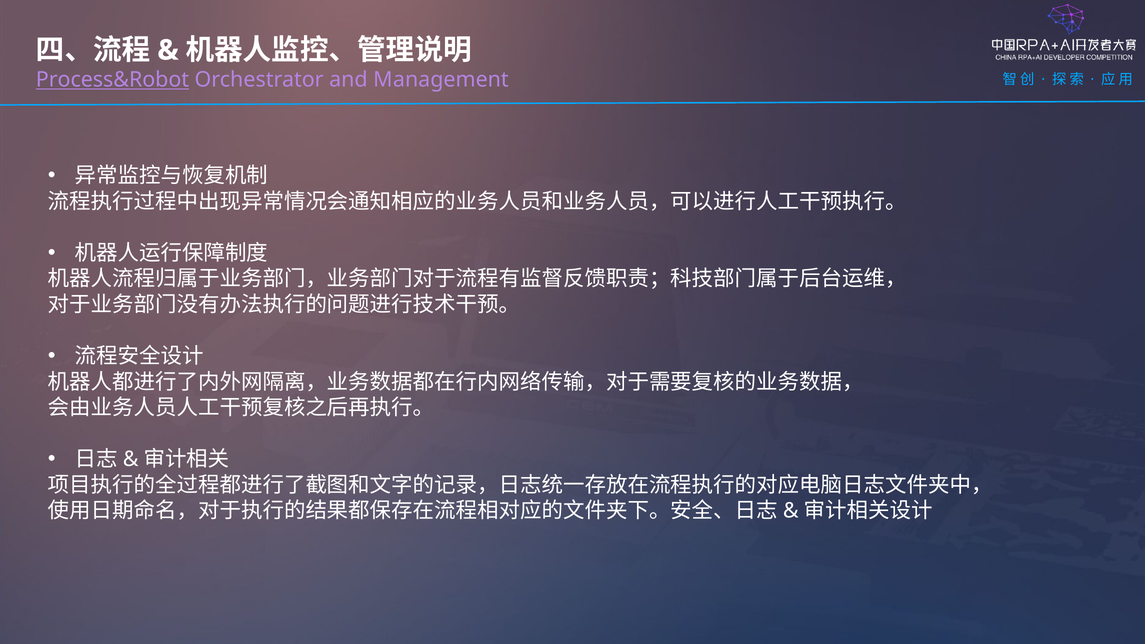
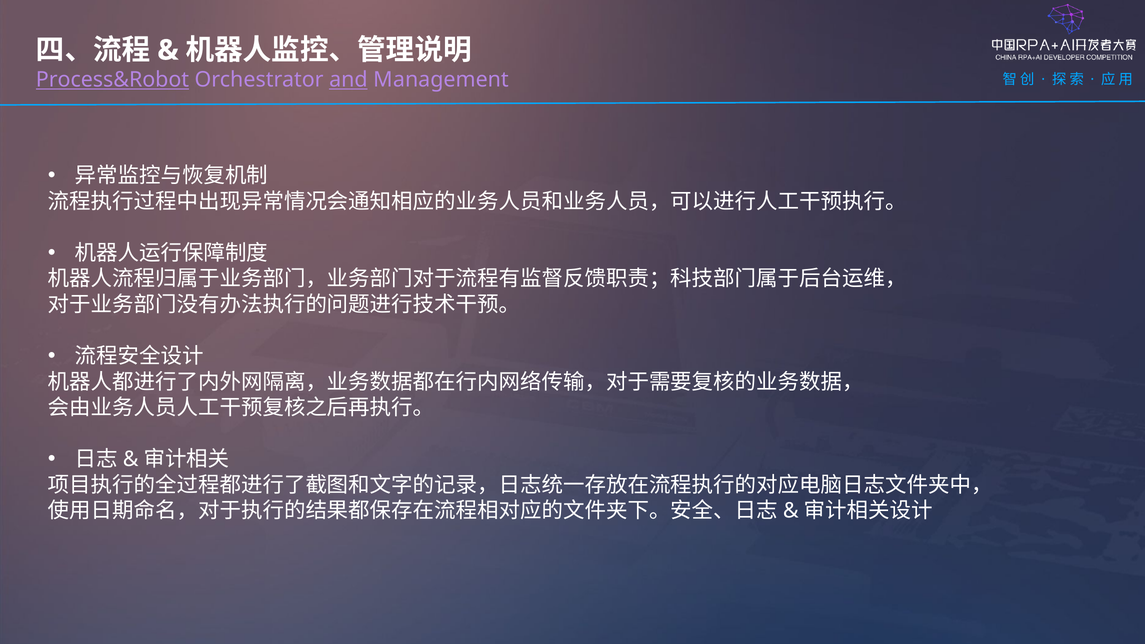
and underline: none -> present
